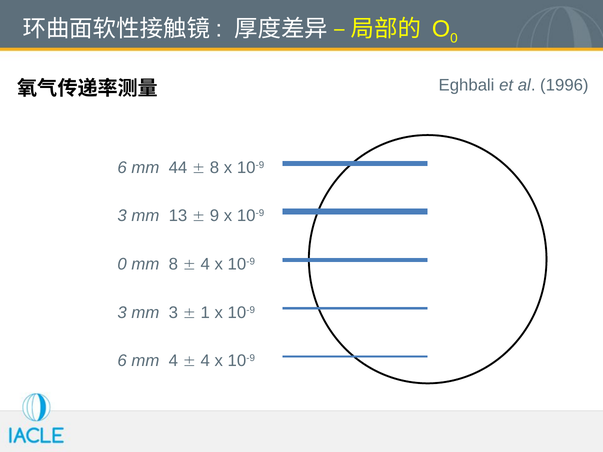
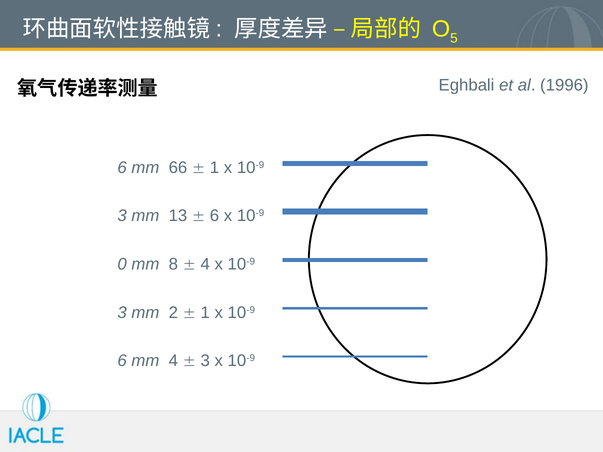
0 at (454, 38): 0 -> 5
44: 44 -> 66
8 at (215, 168): 8 -> 1
9 at (215, 216): 9 -> 6
mm 3: 3 -> 2
4 at (205, 361): 4 -> 3
